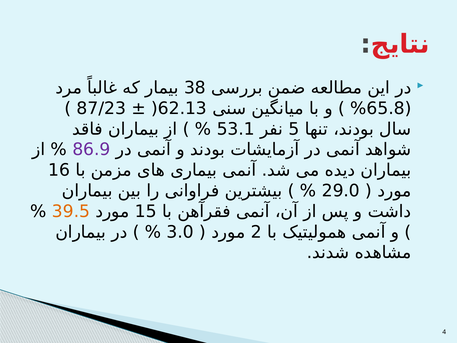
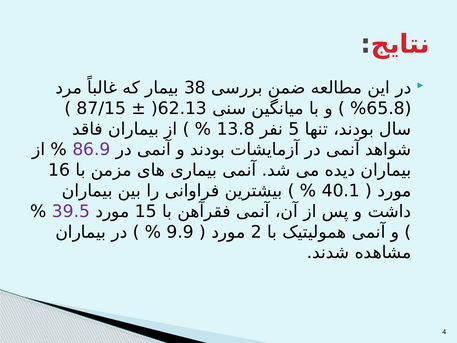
87/23: 87/23 -> 87/15
53.1: 53.1 -> 13.8
29.0: 29.0 -> 40.1
39.5 colour: orange -> purple
3.0: 3.0 -> 9.9
